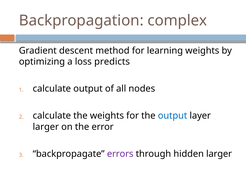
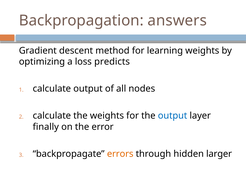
complex: complex -> answers
larger at (46, 126): larger -> finally
errors colour: purple -> orange
